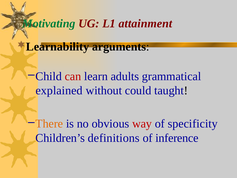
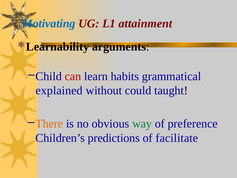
Motivating colour: green -> blue
adults: adults -> habits
way colour: red -> green
specificity: specificity -> preference
definitions: definitions -> predictions
inference: inference -> facilitate
